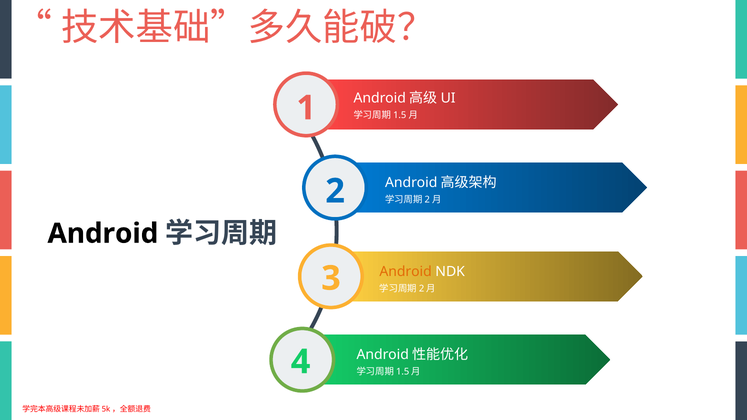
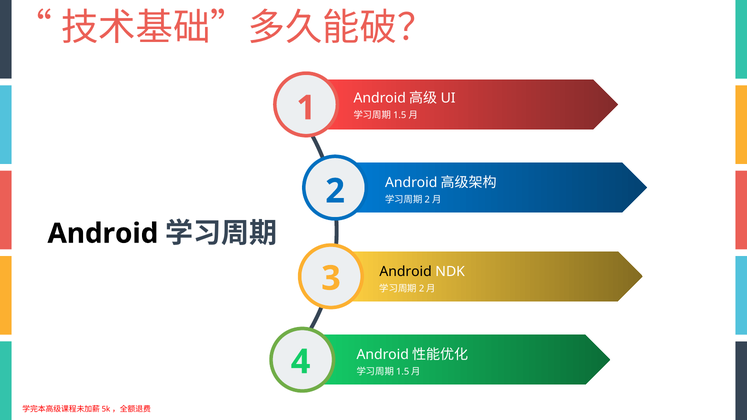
Android at (406, 272) colour: orange -> black
